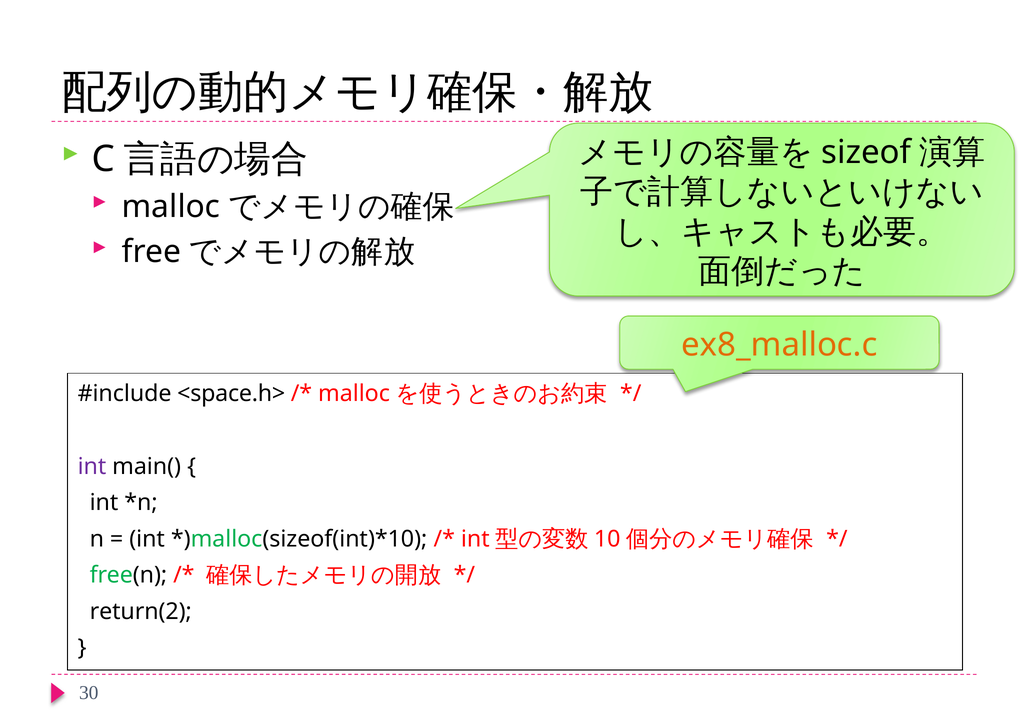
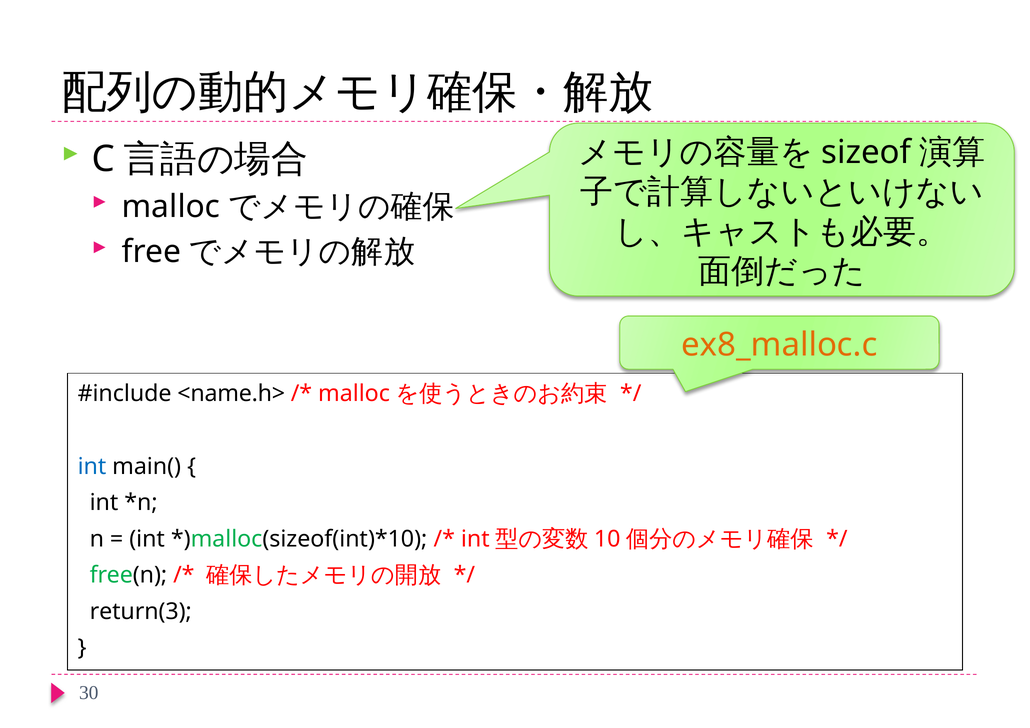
<space.h>: <space.h> -> <name.h>
int at (92, 467) colour: purple -> blue
return(2: return(2 -> return(3
